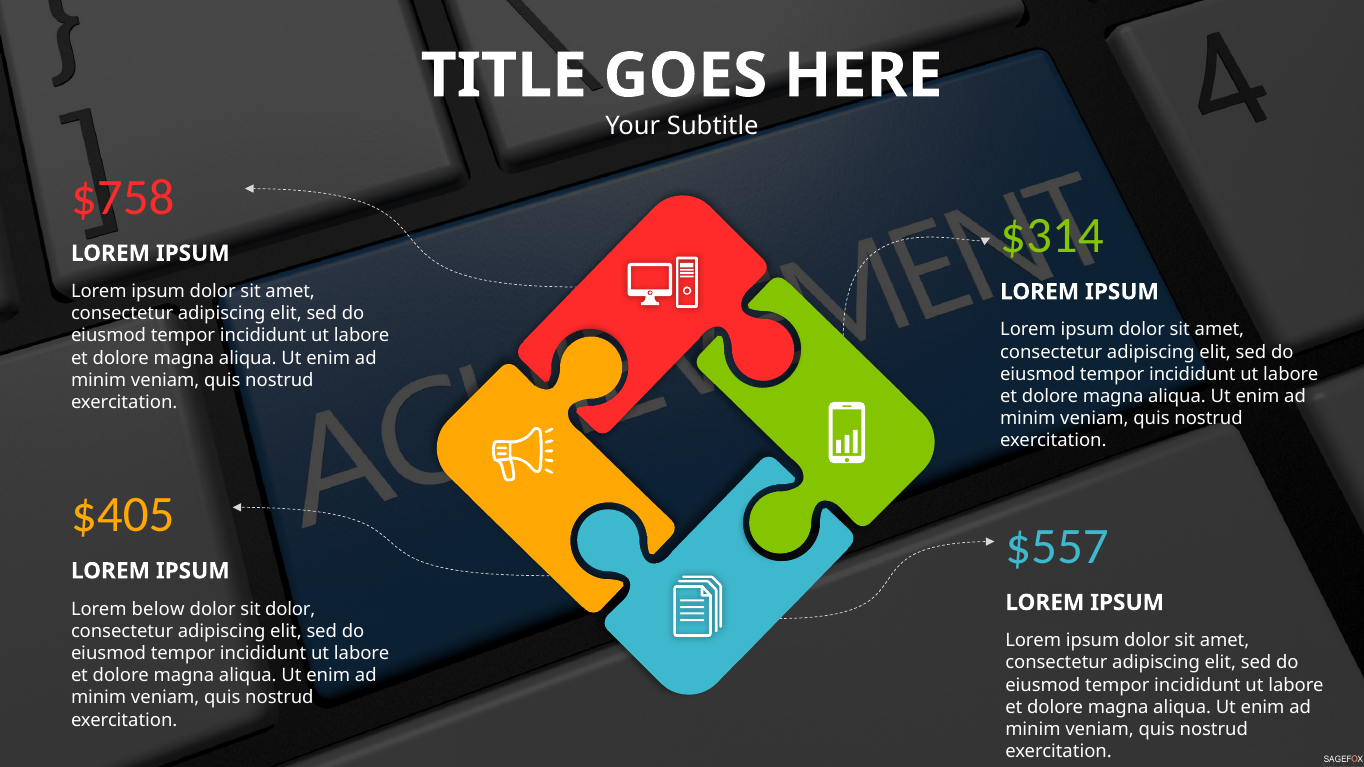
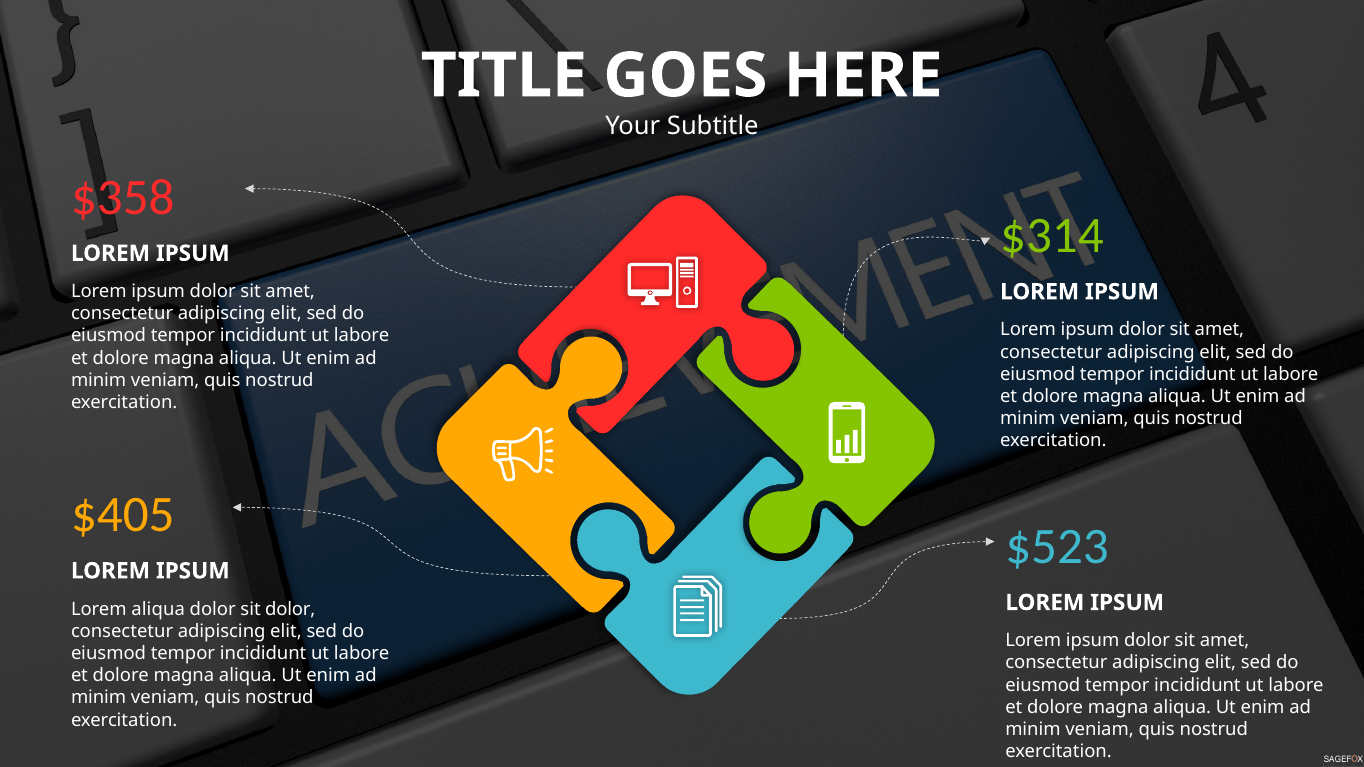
$758: $758 -> $358
$557: $557 -> $523
Lorem below: below -> aliqua
